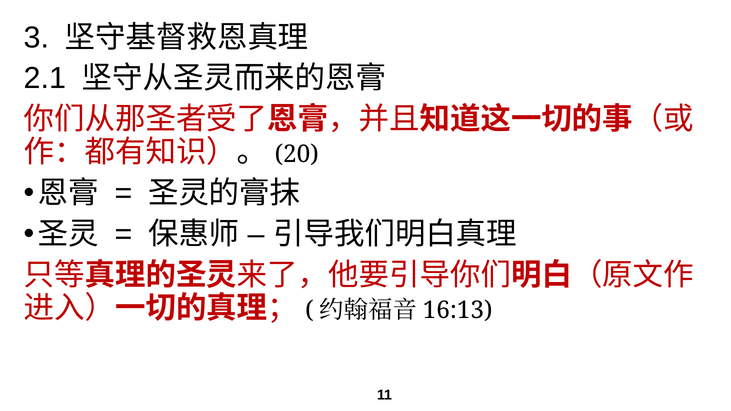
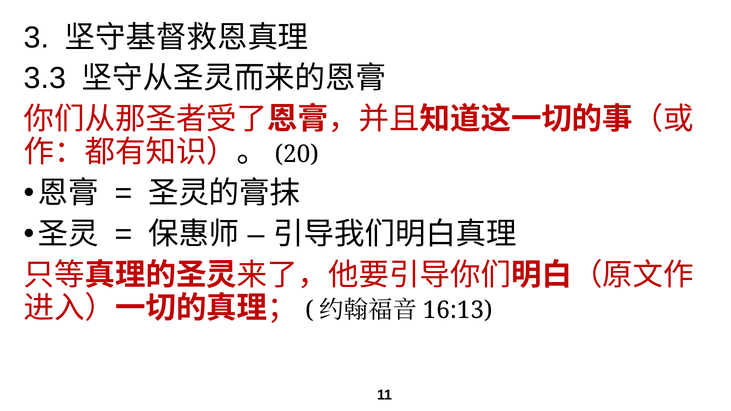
2.1: 2.1 -> 3.3
